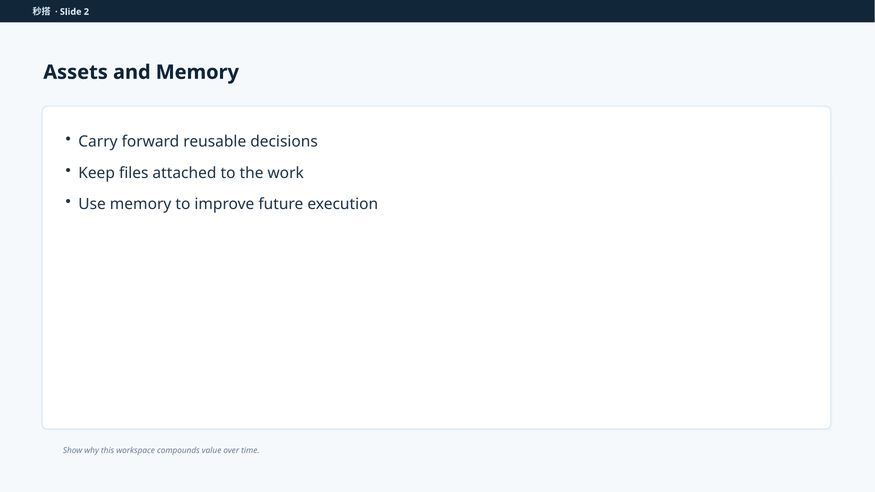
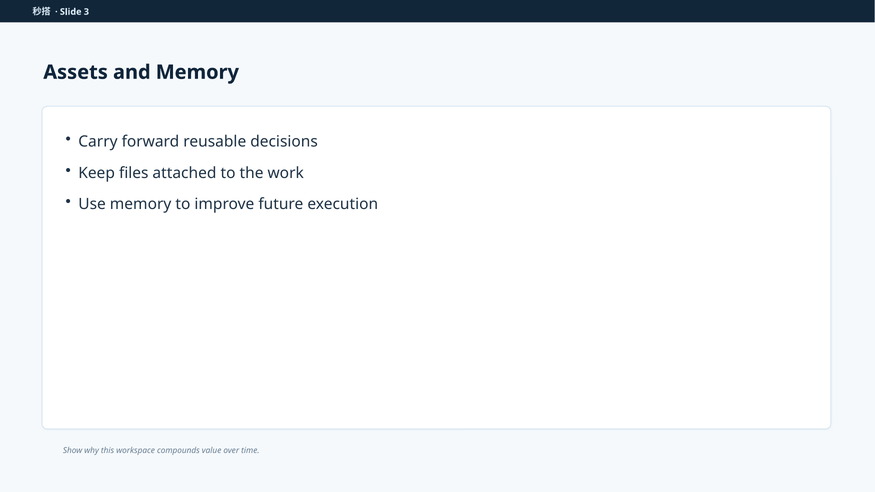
2: 2 -> 3
